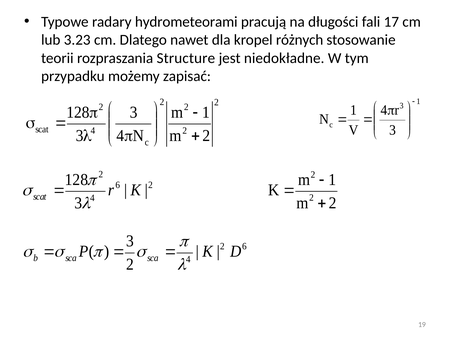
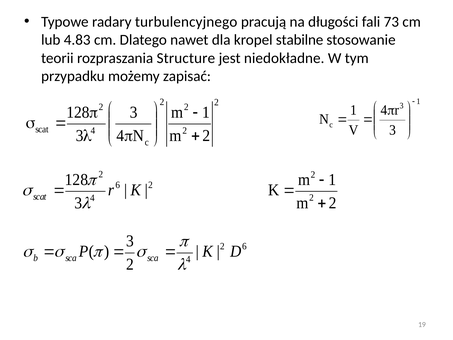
hydrometeorami: hydrometeorami -> turbulencyjnego
17: 17 -> 73
3.23: 3.23 -> 4.83
różnych: różnych -> stabilne
